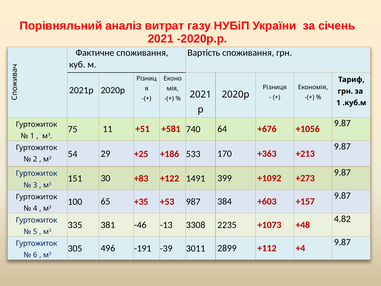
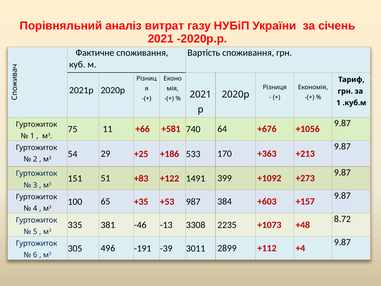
+51: +51 -> +66
30: 30 -> 51
4.82: 4.82 -> 8.72
